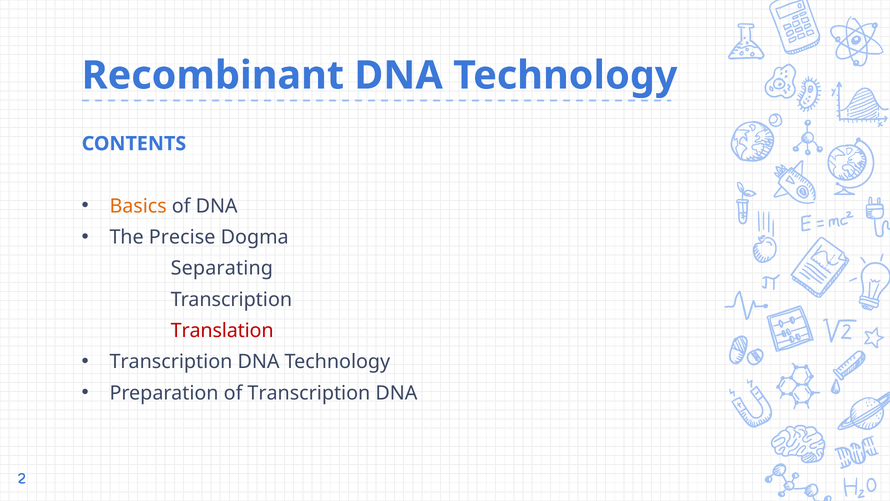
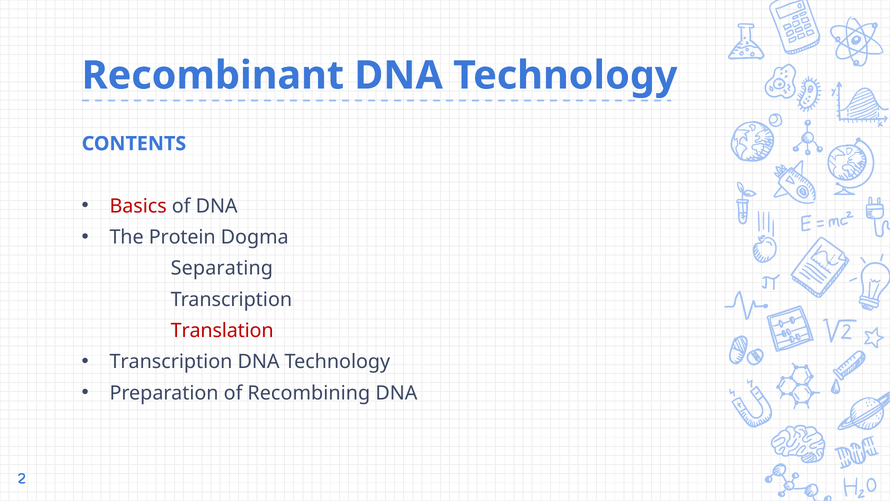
Basics colour: orange -> red
Precise: Precise -> Protein
of Transcription: Transcription -> Recombining
